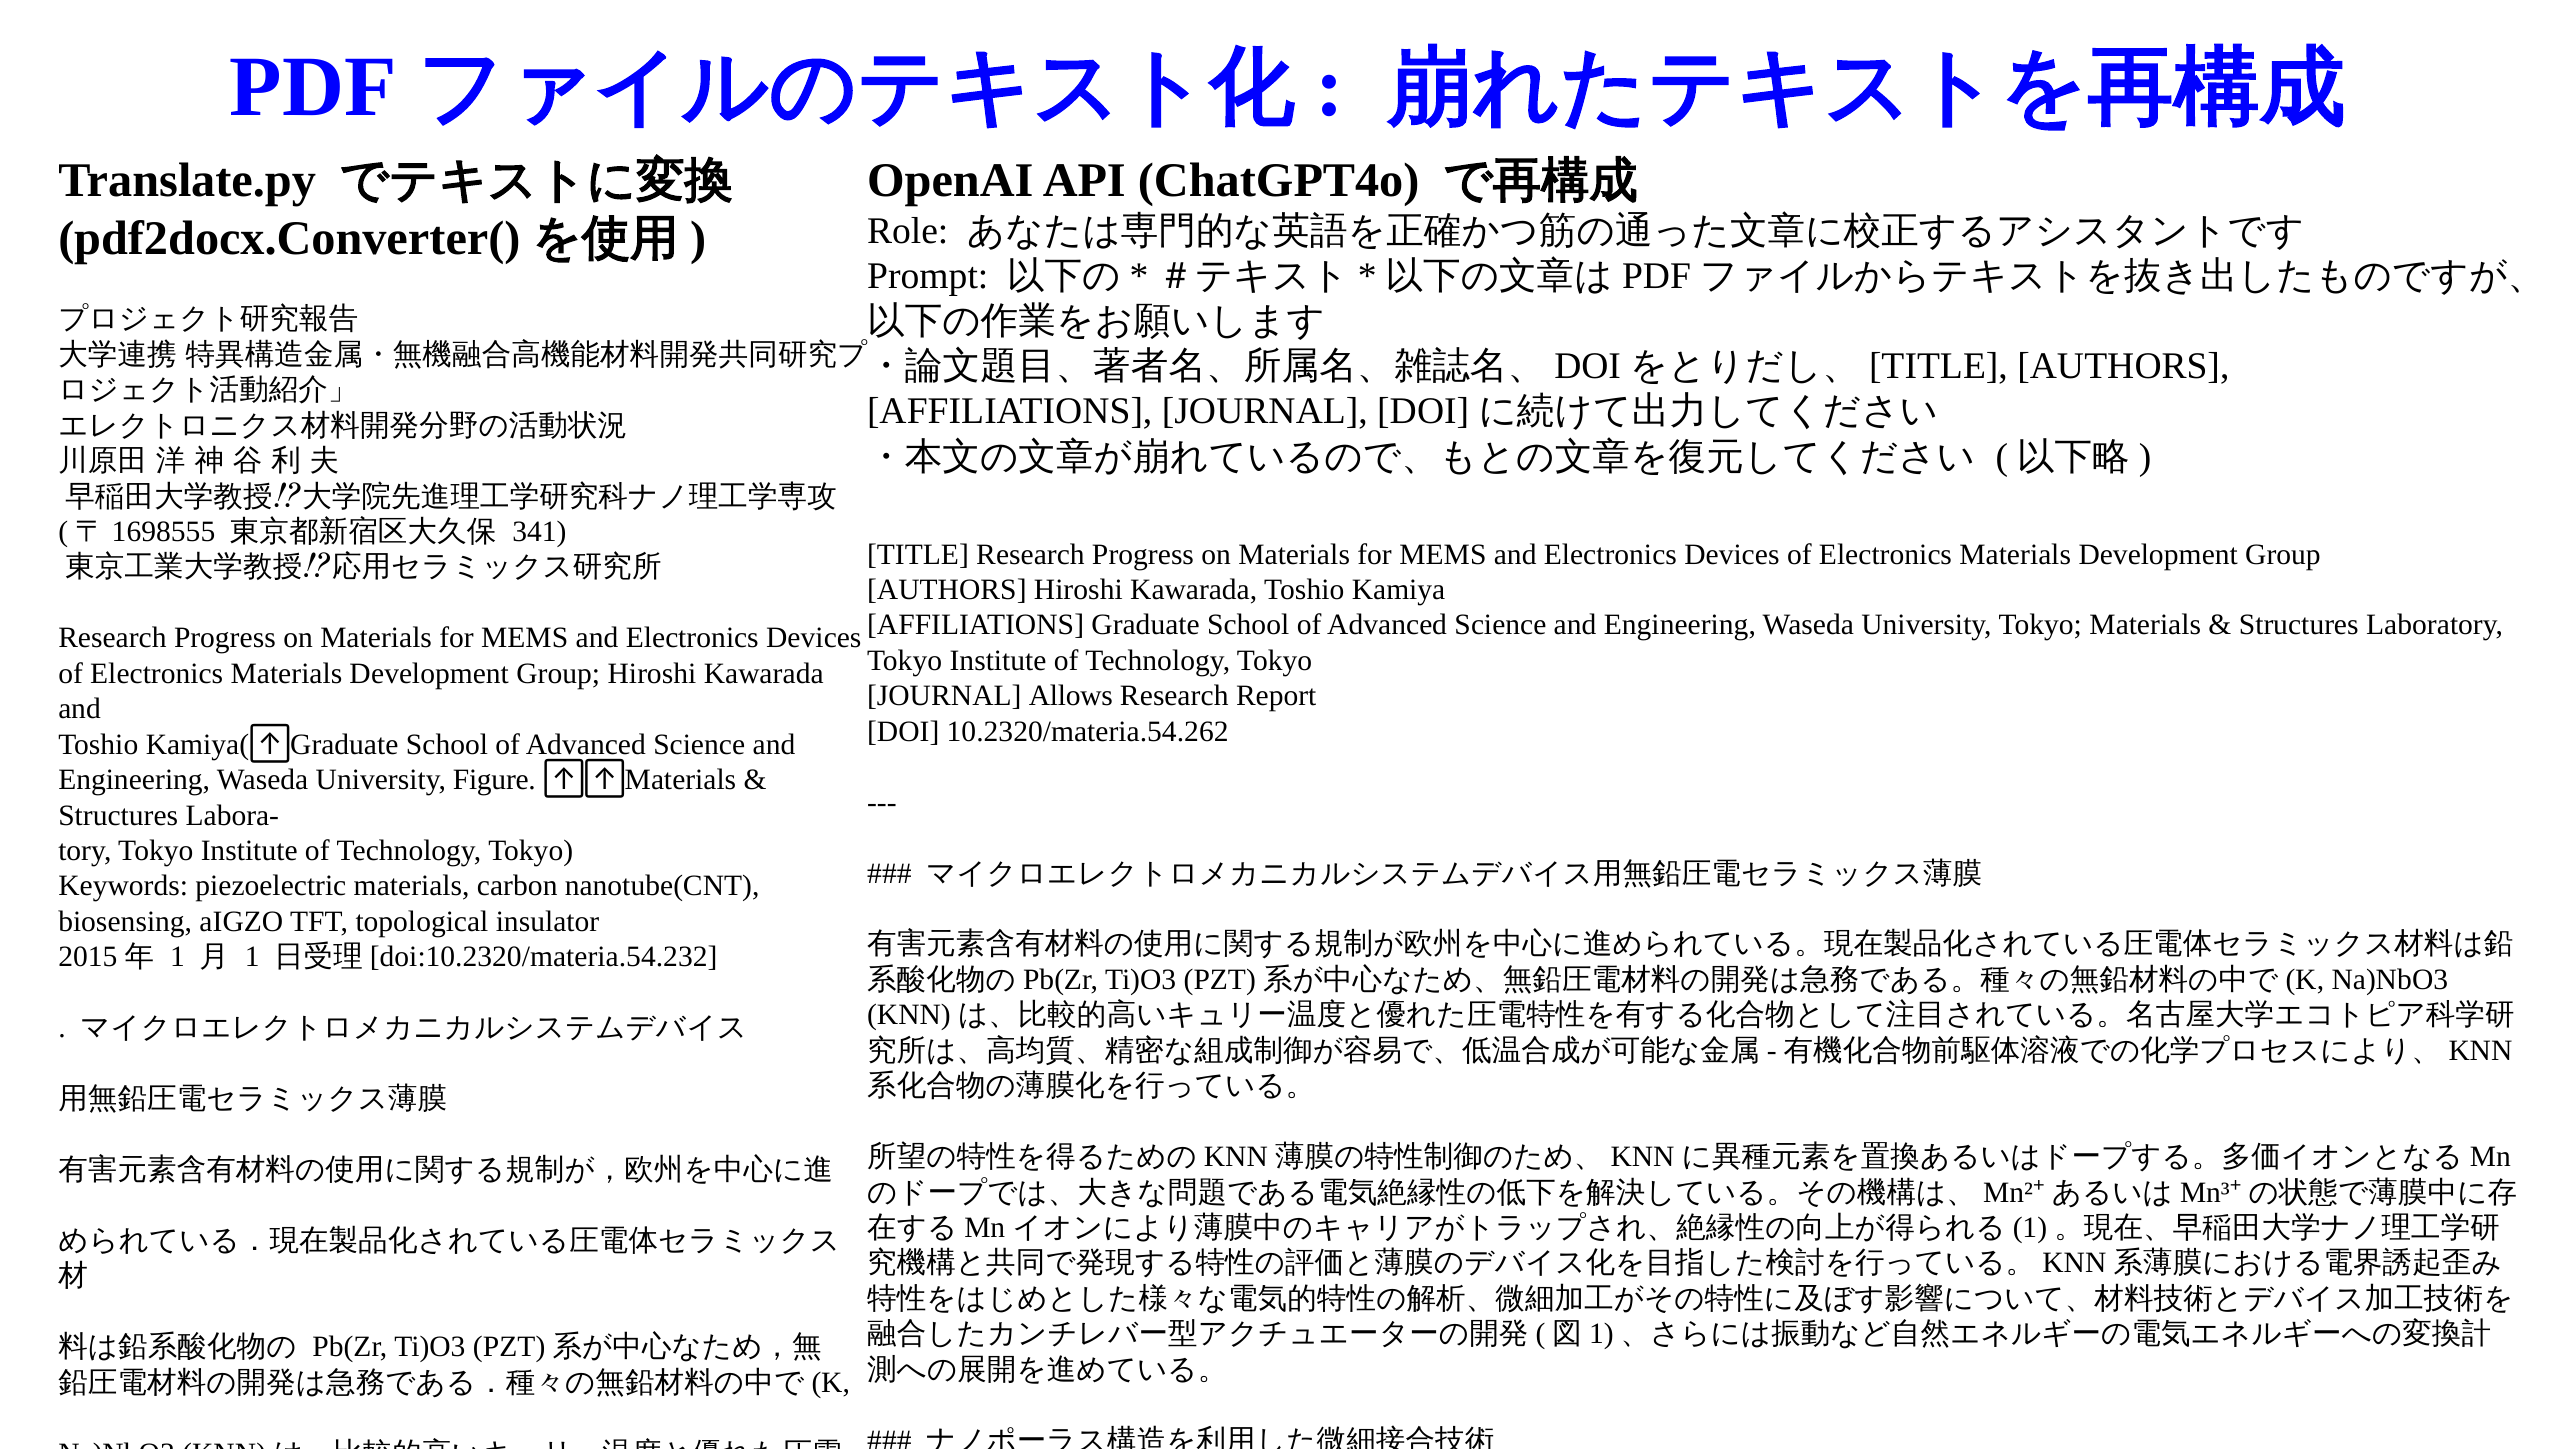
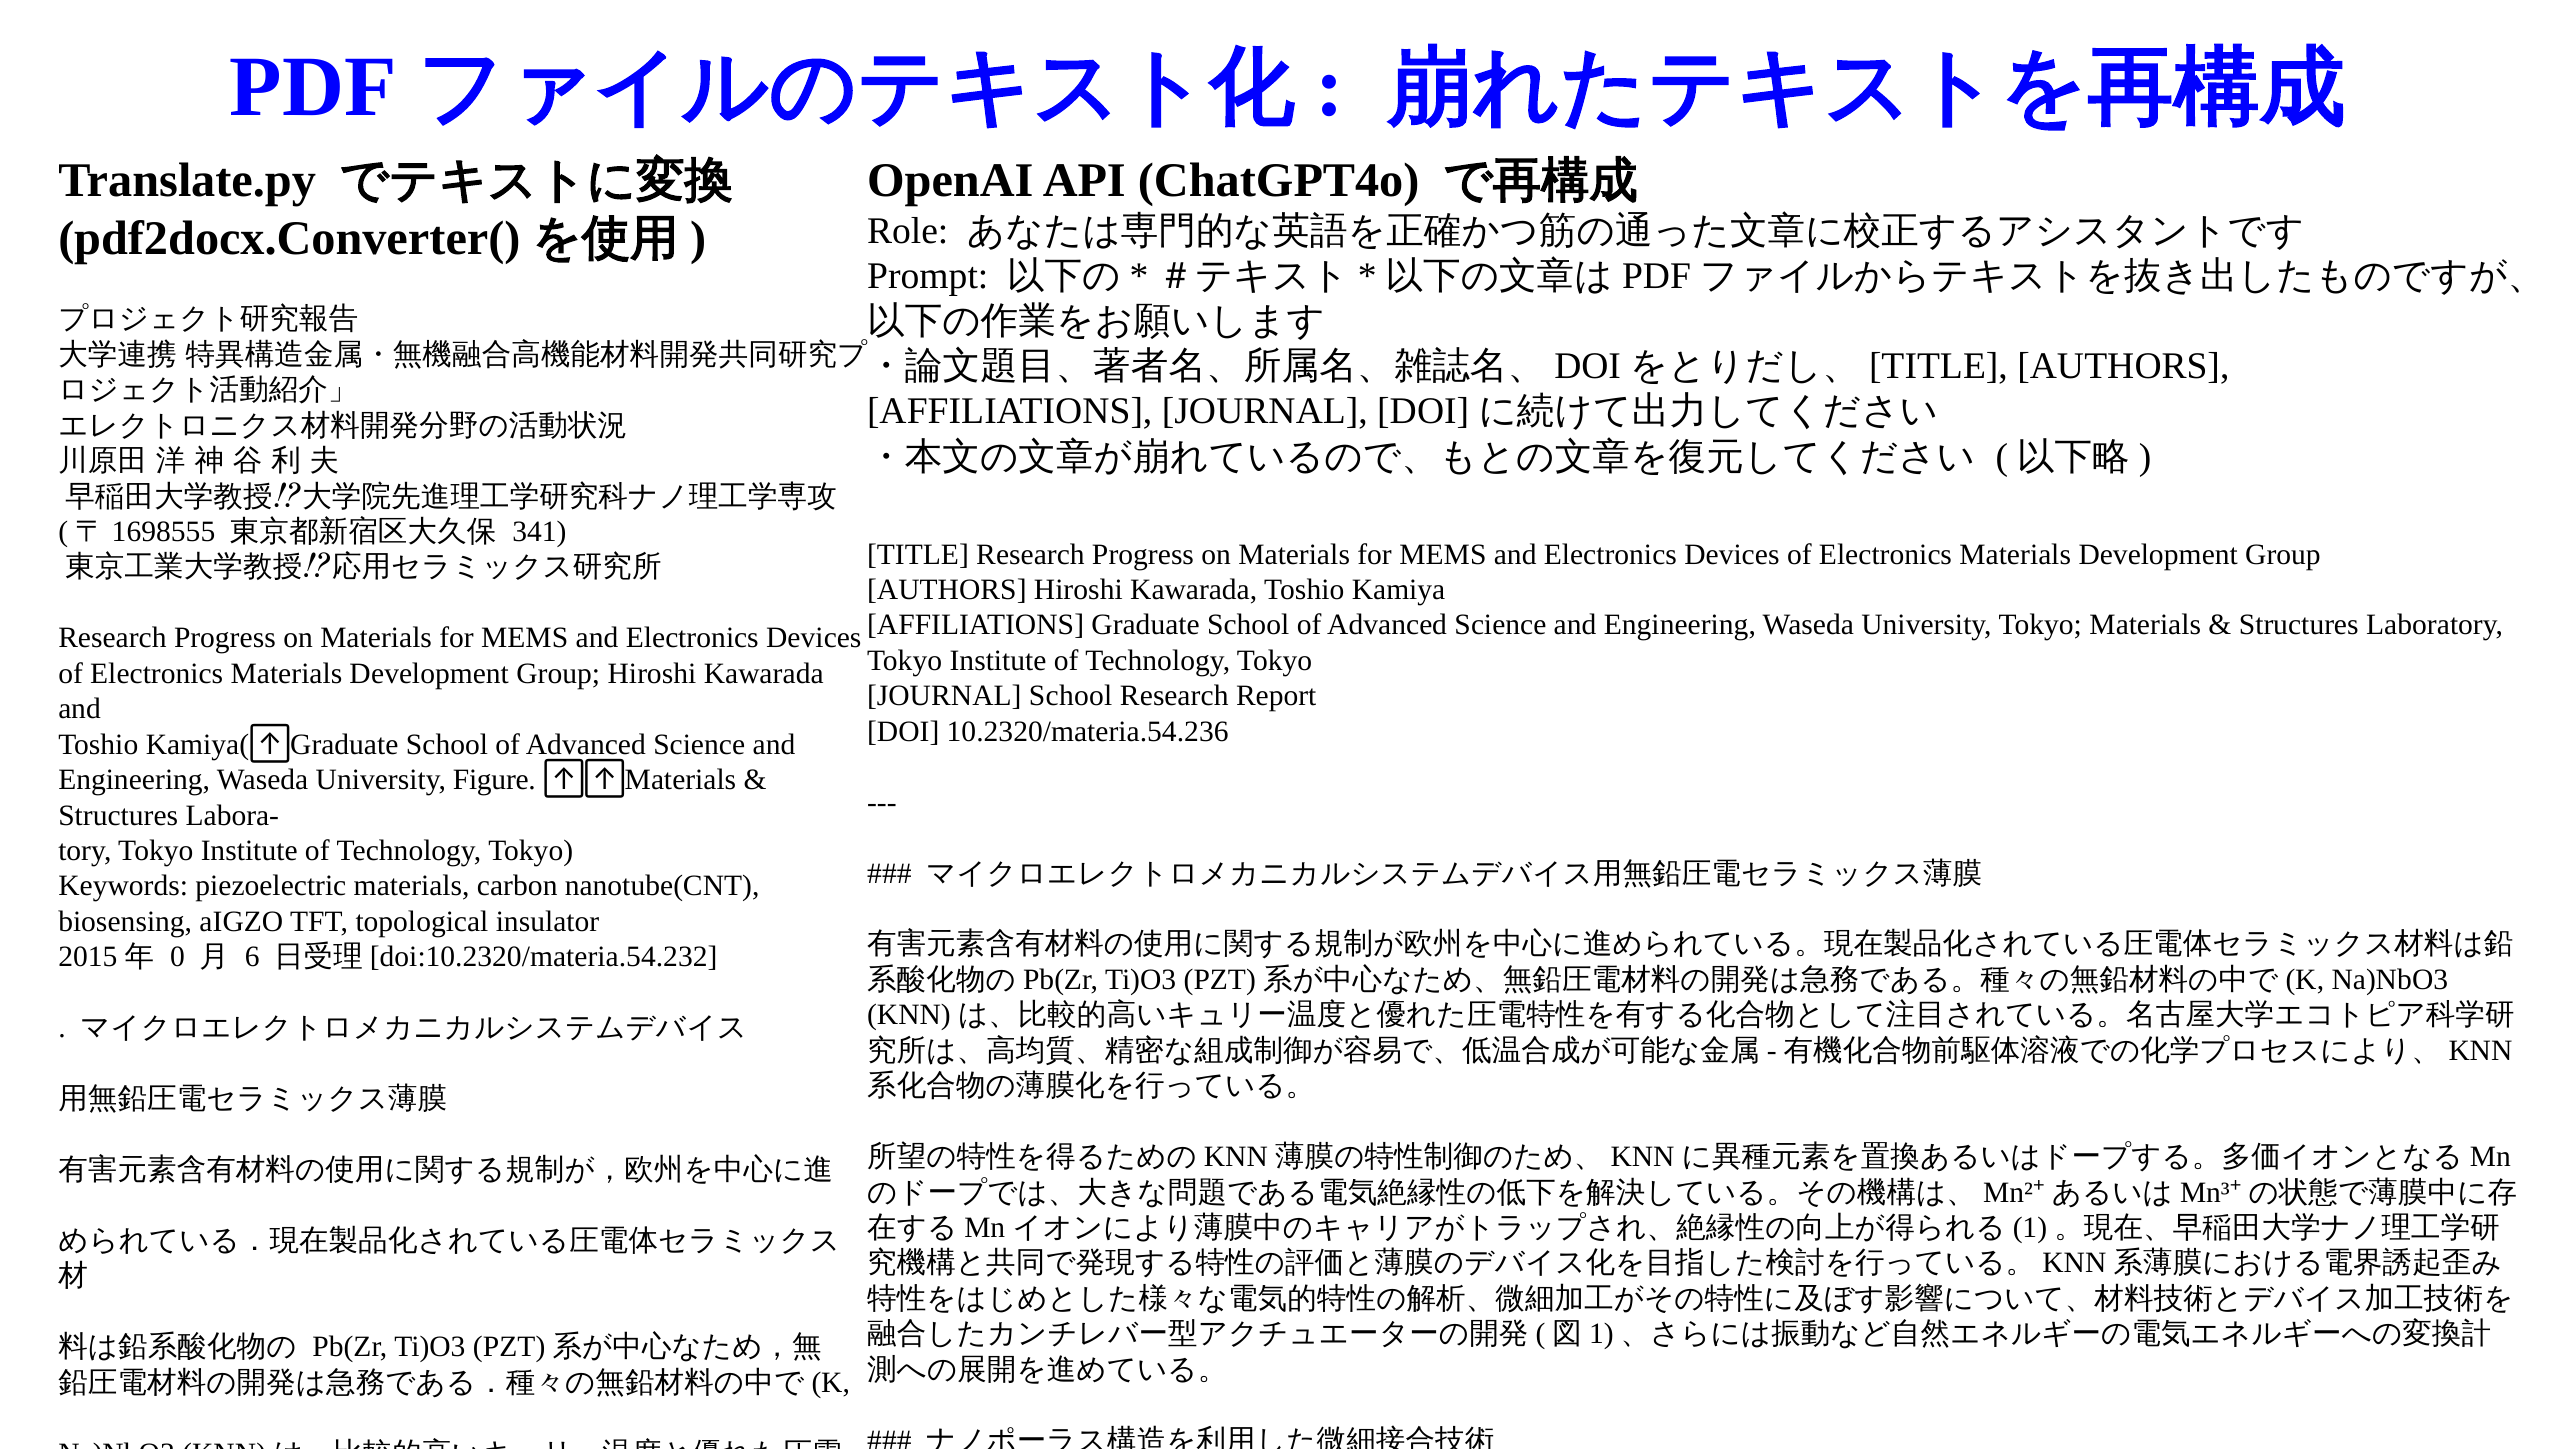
JOURNAL Allows: Allows -> School
10.2320/materia.54.262: 10.2320/materia.54.262 -> 10.2320/materia.54.236
1 at (177, 957): 1 -> 0
1 at (252, 957): 1 -> 6
